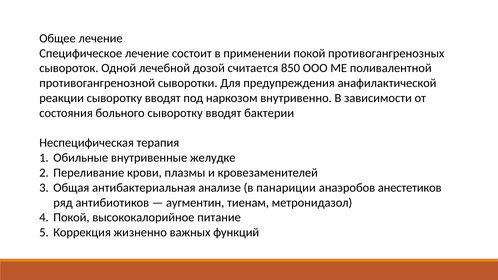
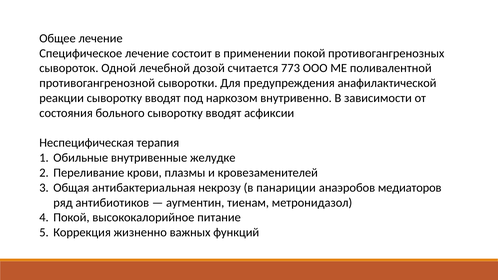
850: 850 -> 773
бактерии: бактерии -> асфиксии
анализе: анализе -> некрозу
анестетиков: анестетиков -> медиаторов
